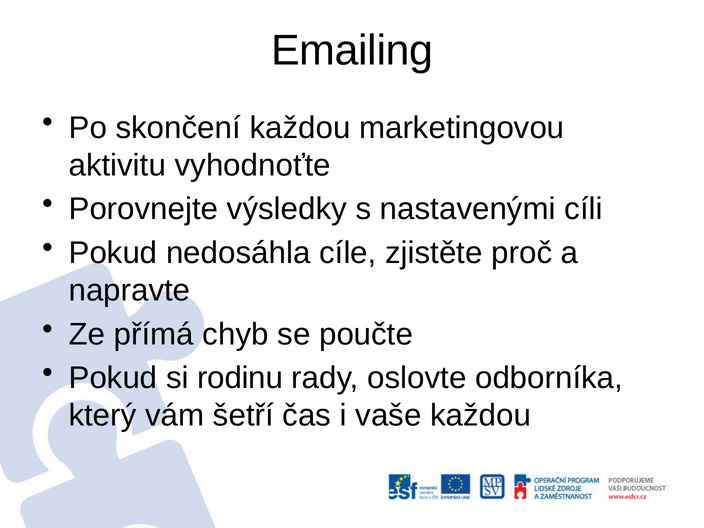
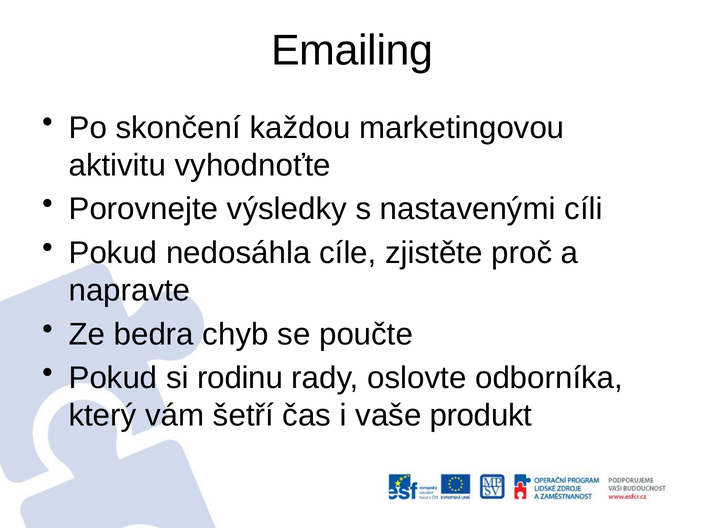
přímá: přímá -> bedra
vaše každou: každou -> produkt
